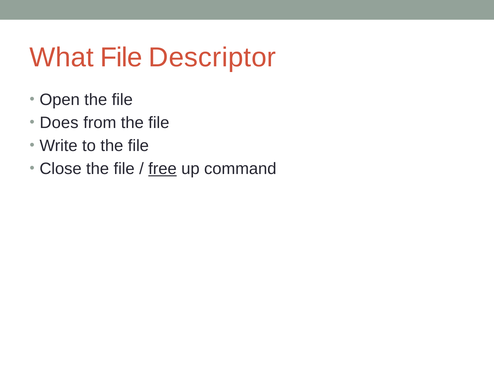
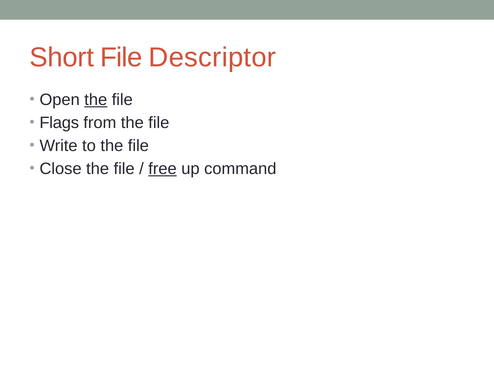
What: What -> Short
the at (96, 100) underline: none -> present
Does: Does -> Flags
